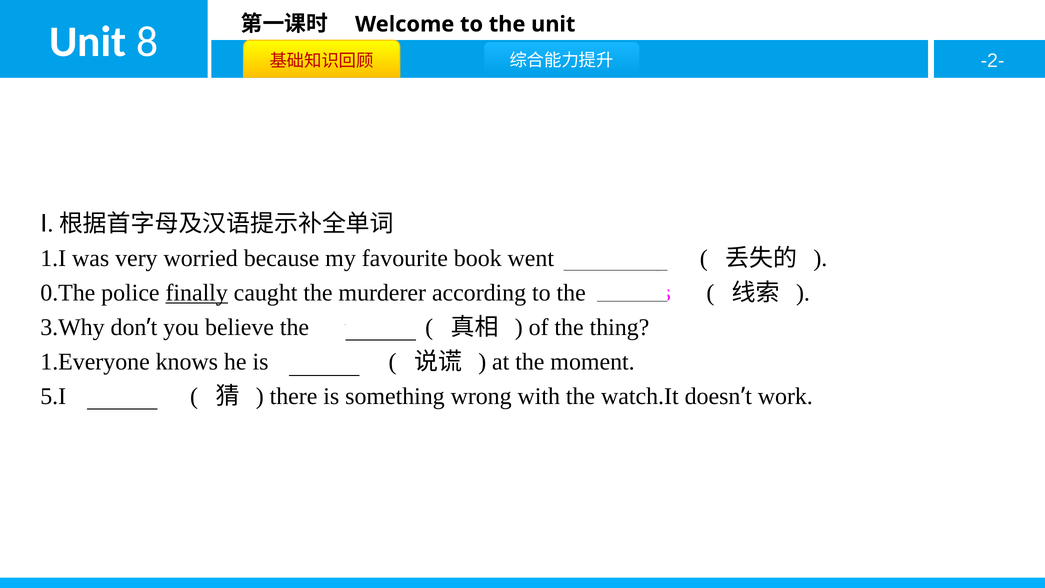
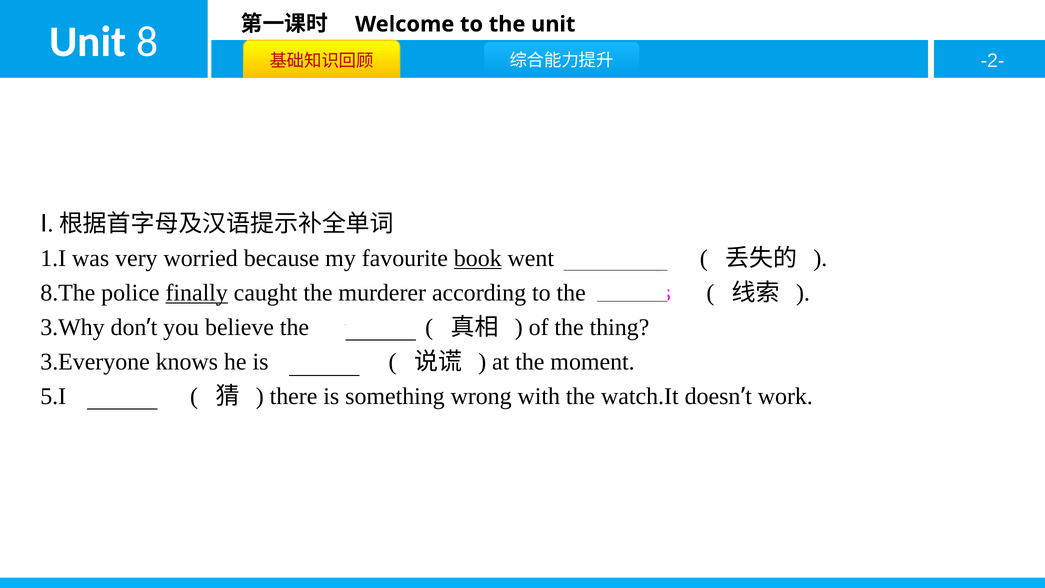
book underline: none -> present
0.The: 0.The -> 8.The
1.Everyone: 1.Everyone -> 3.Everyone
